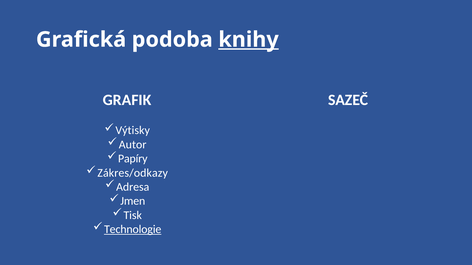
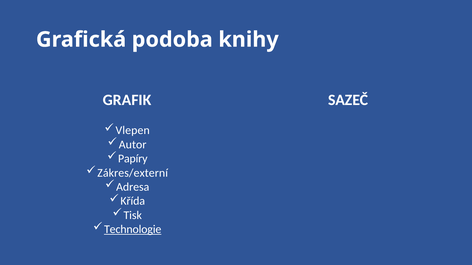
knihy underline: present -> none
Výtisky: Výtisky -> Vlepen
Zákres/odkazy: Zákres/odkazy -> Zákres/externí
Jmen: Jmen -> Křída
